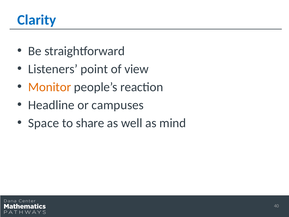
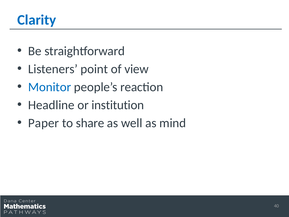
Monitor colour: orange -> blue
campuses: campuses -> institution
Space: Space -> Paper
